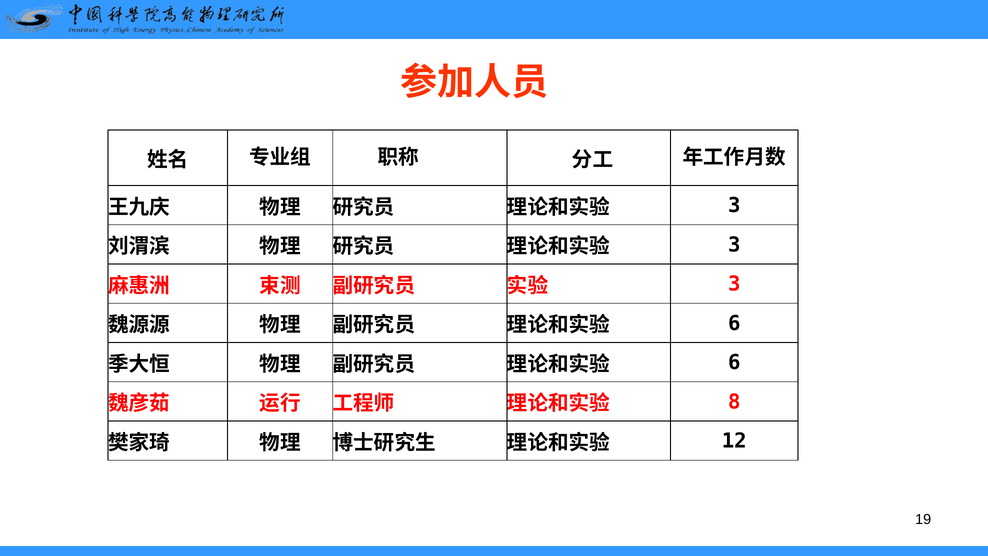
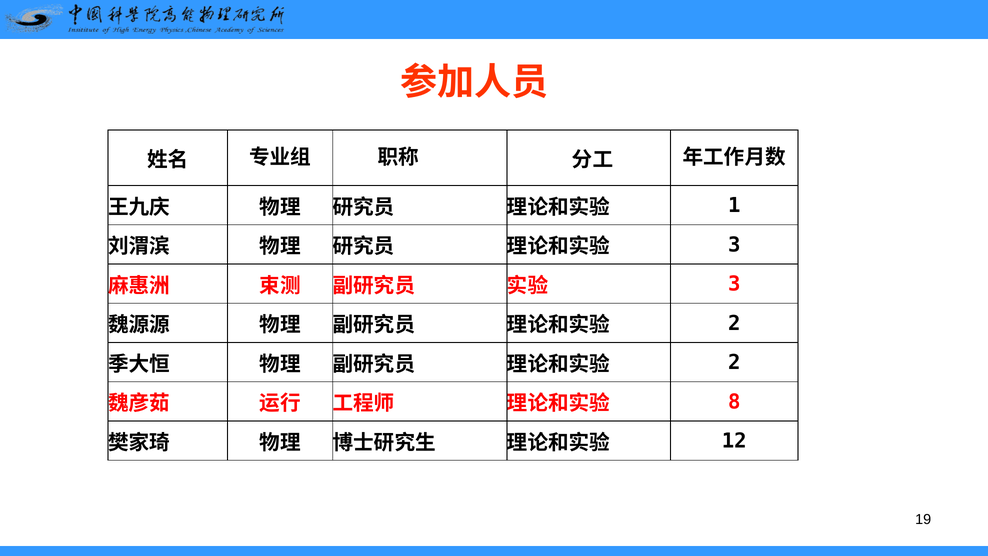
3 at (734, 205): 3 -> 1
6 at (734, 323): 6 -> 2
6 at (734, 362): 6 -> 2
